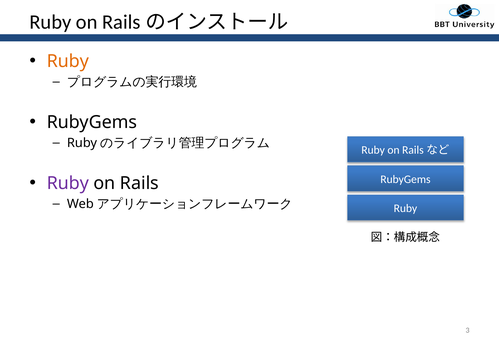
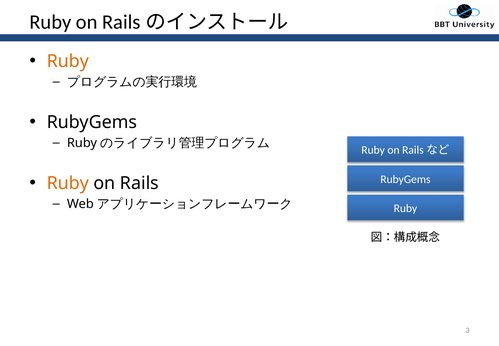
Ruby at (68, 183) colour: purple -> orange
